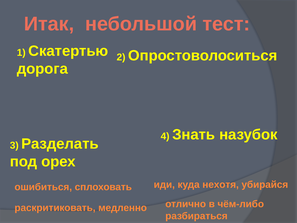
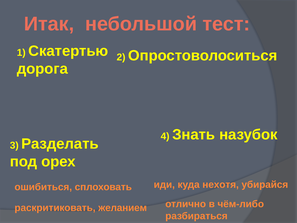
медленно: медленно -> желанием
